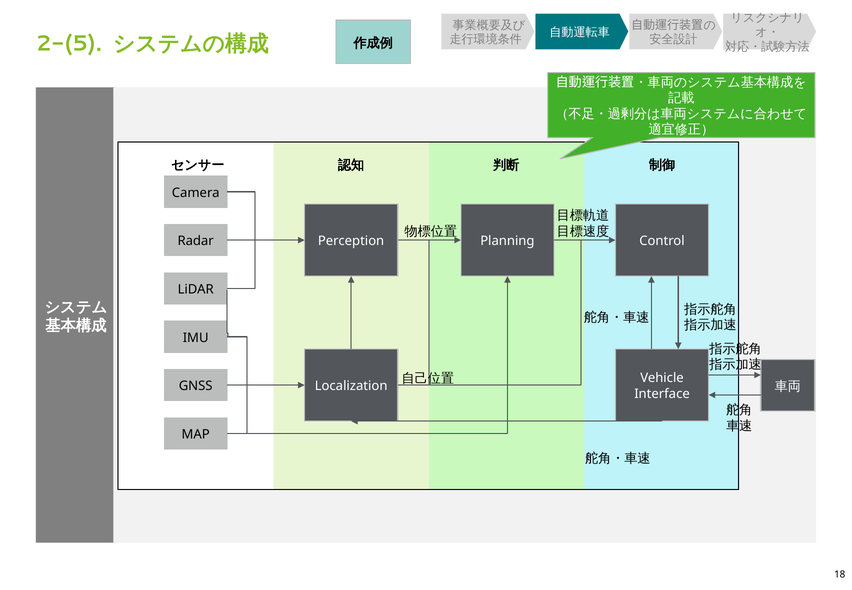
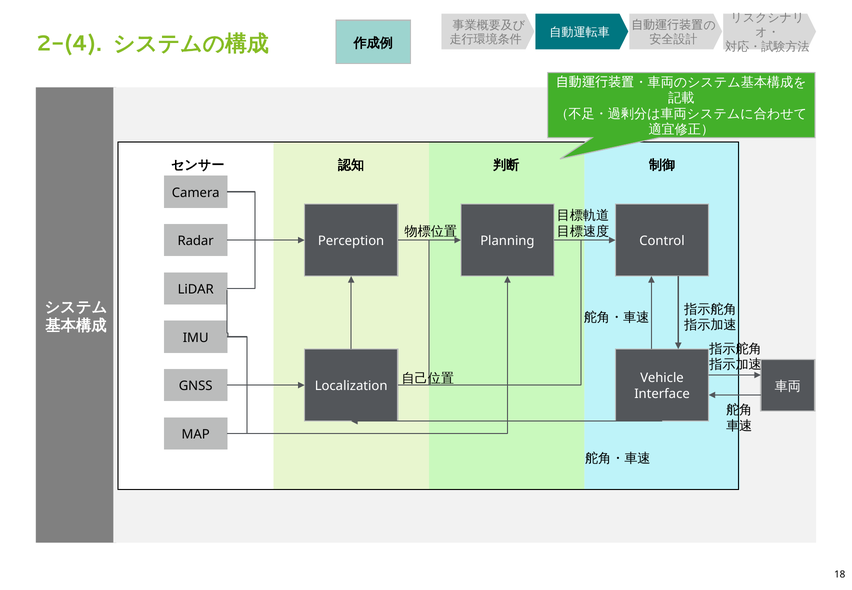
2-(5: 2-(5 -> 2-(4
